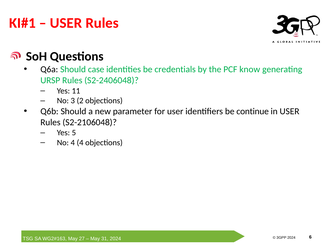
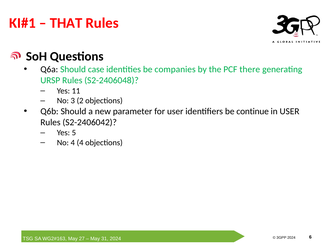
USER at (66, 23): USER -> THAT
credentials: credentials -> companies
know: know -> there
S2-2106048: S2-2106048 -> S2-2406042
